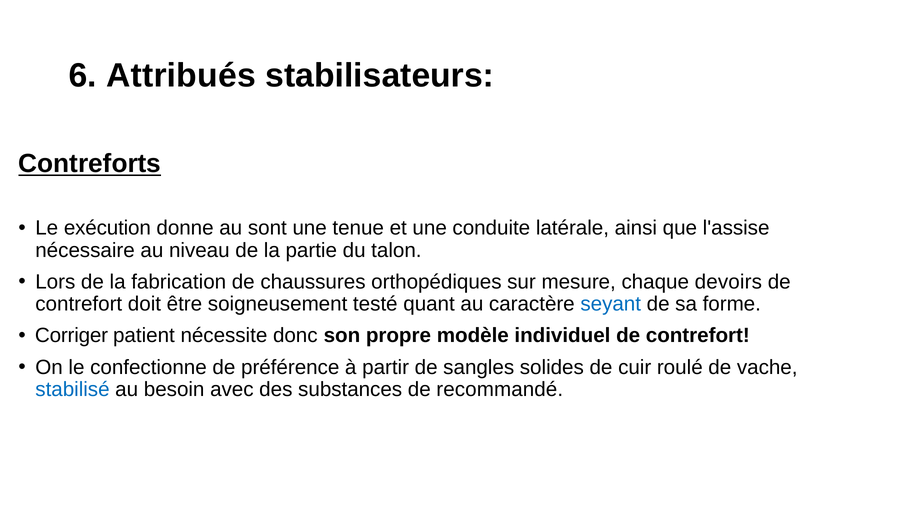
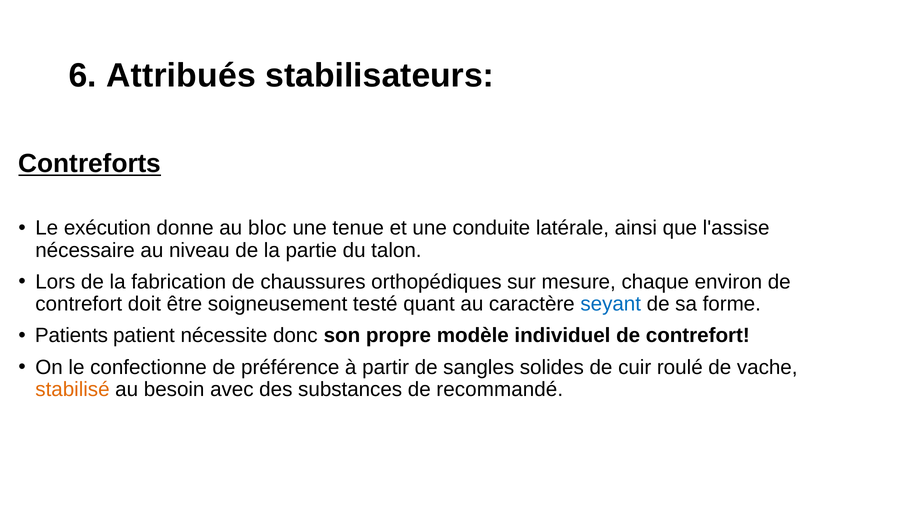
sont: sont -> bloc
devoirs: devoirs -> environ
Corriger: Corriger -> Patients
stabilisé colour: blue -> orange
